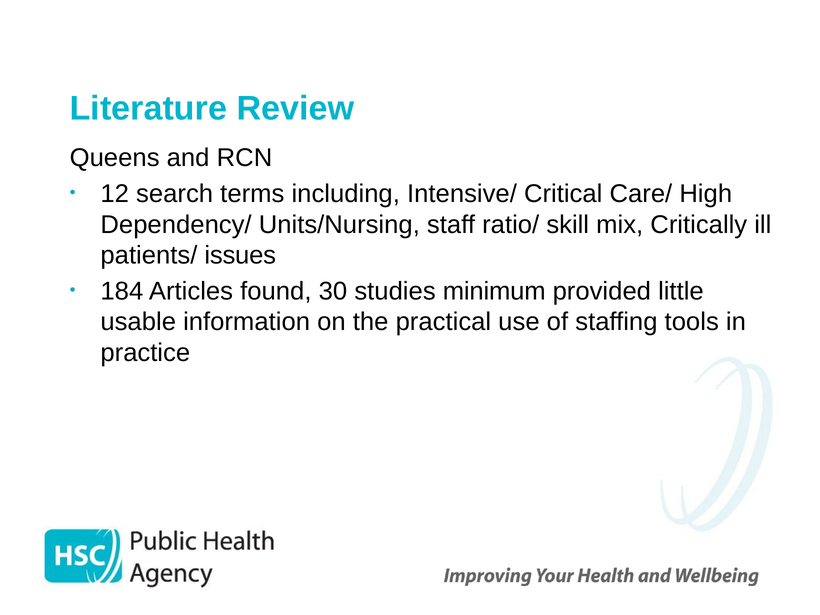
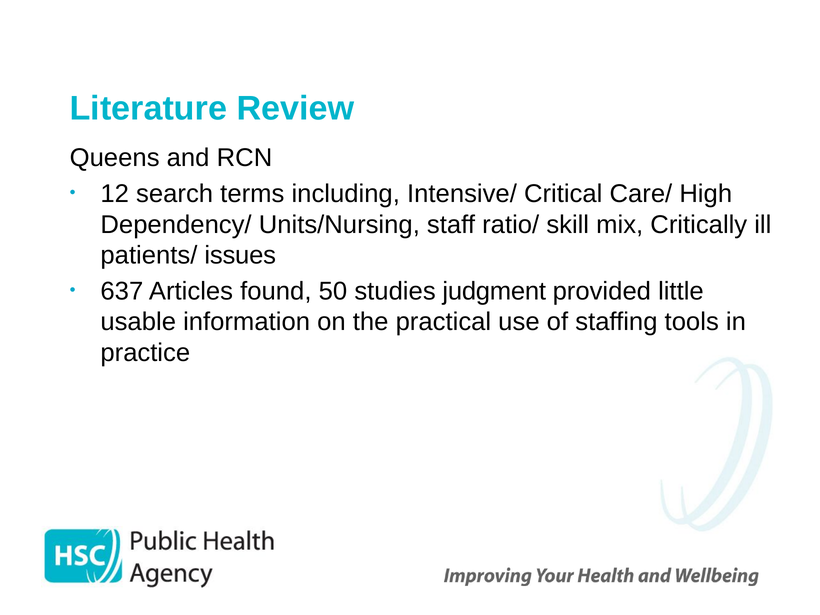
184: 184 -> 637
30: 30 -> 50
minimum: minimum -> judgment
